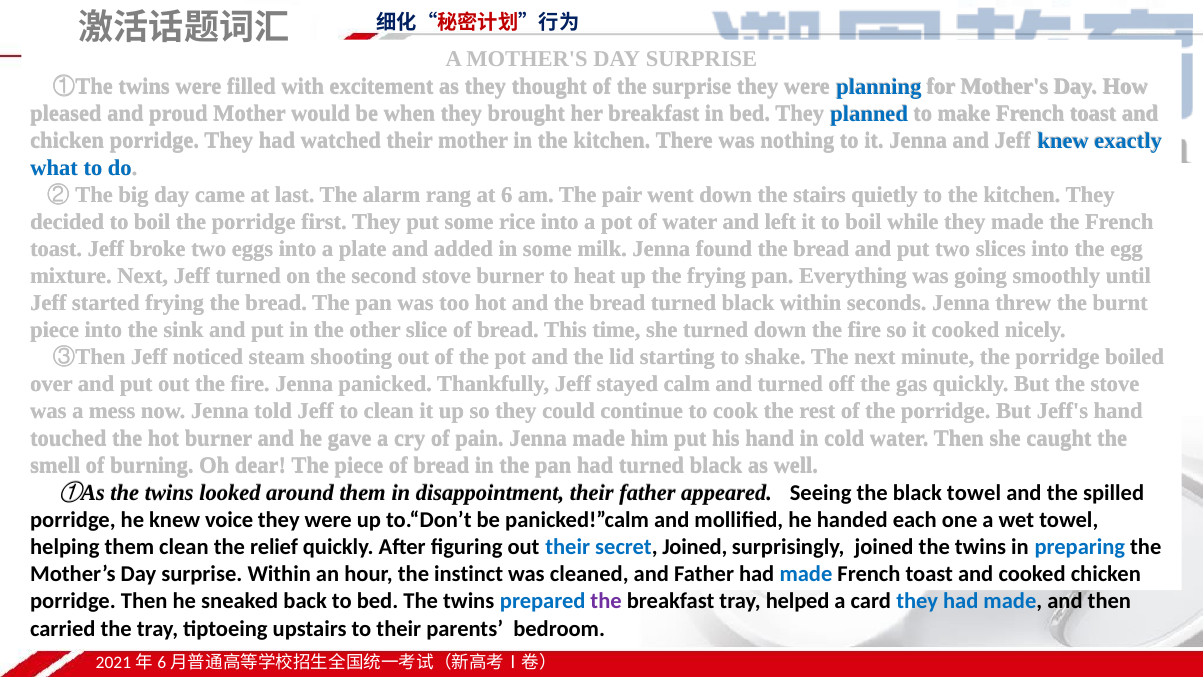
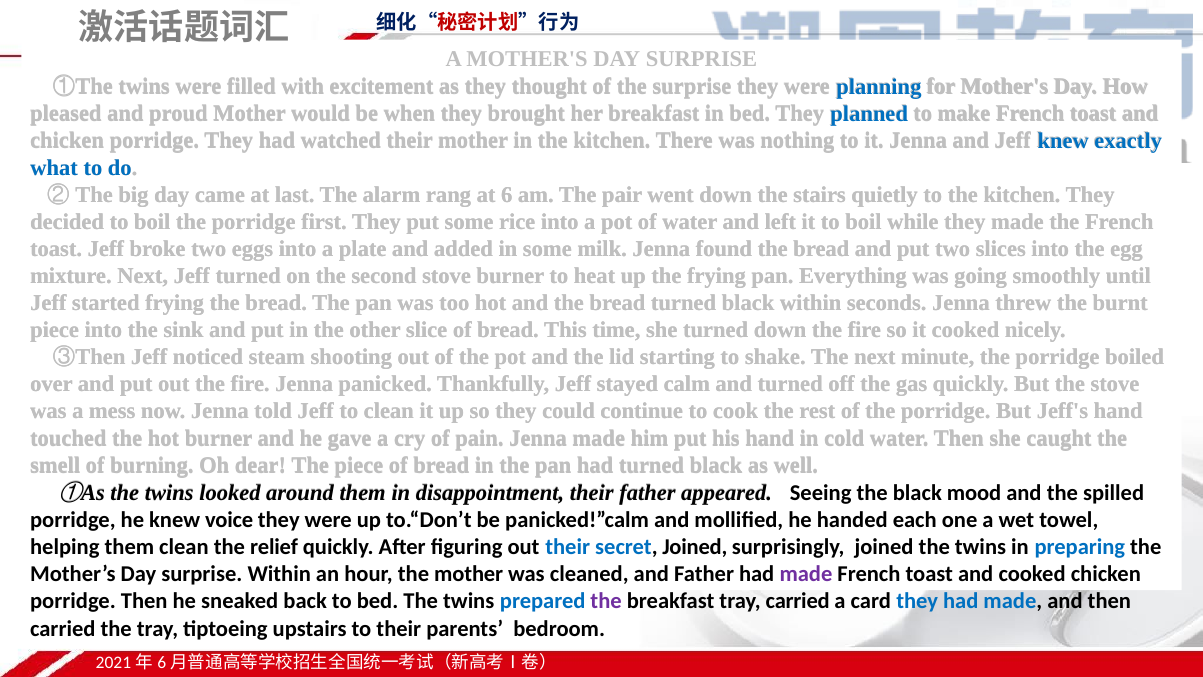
black towel: towel -> mood
the instinct: instinct -> mother
made at (806, 574) colour: blue -> purple
tray helped: helped -> carried
